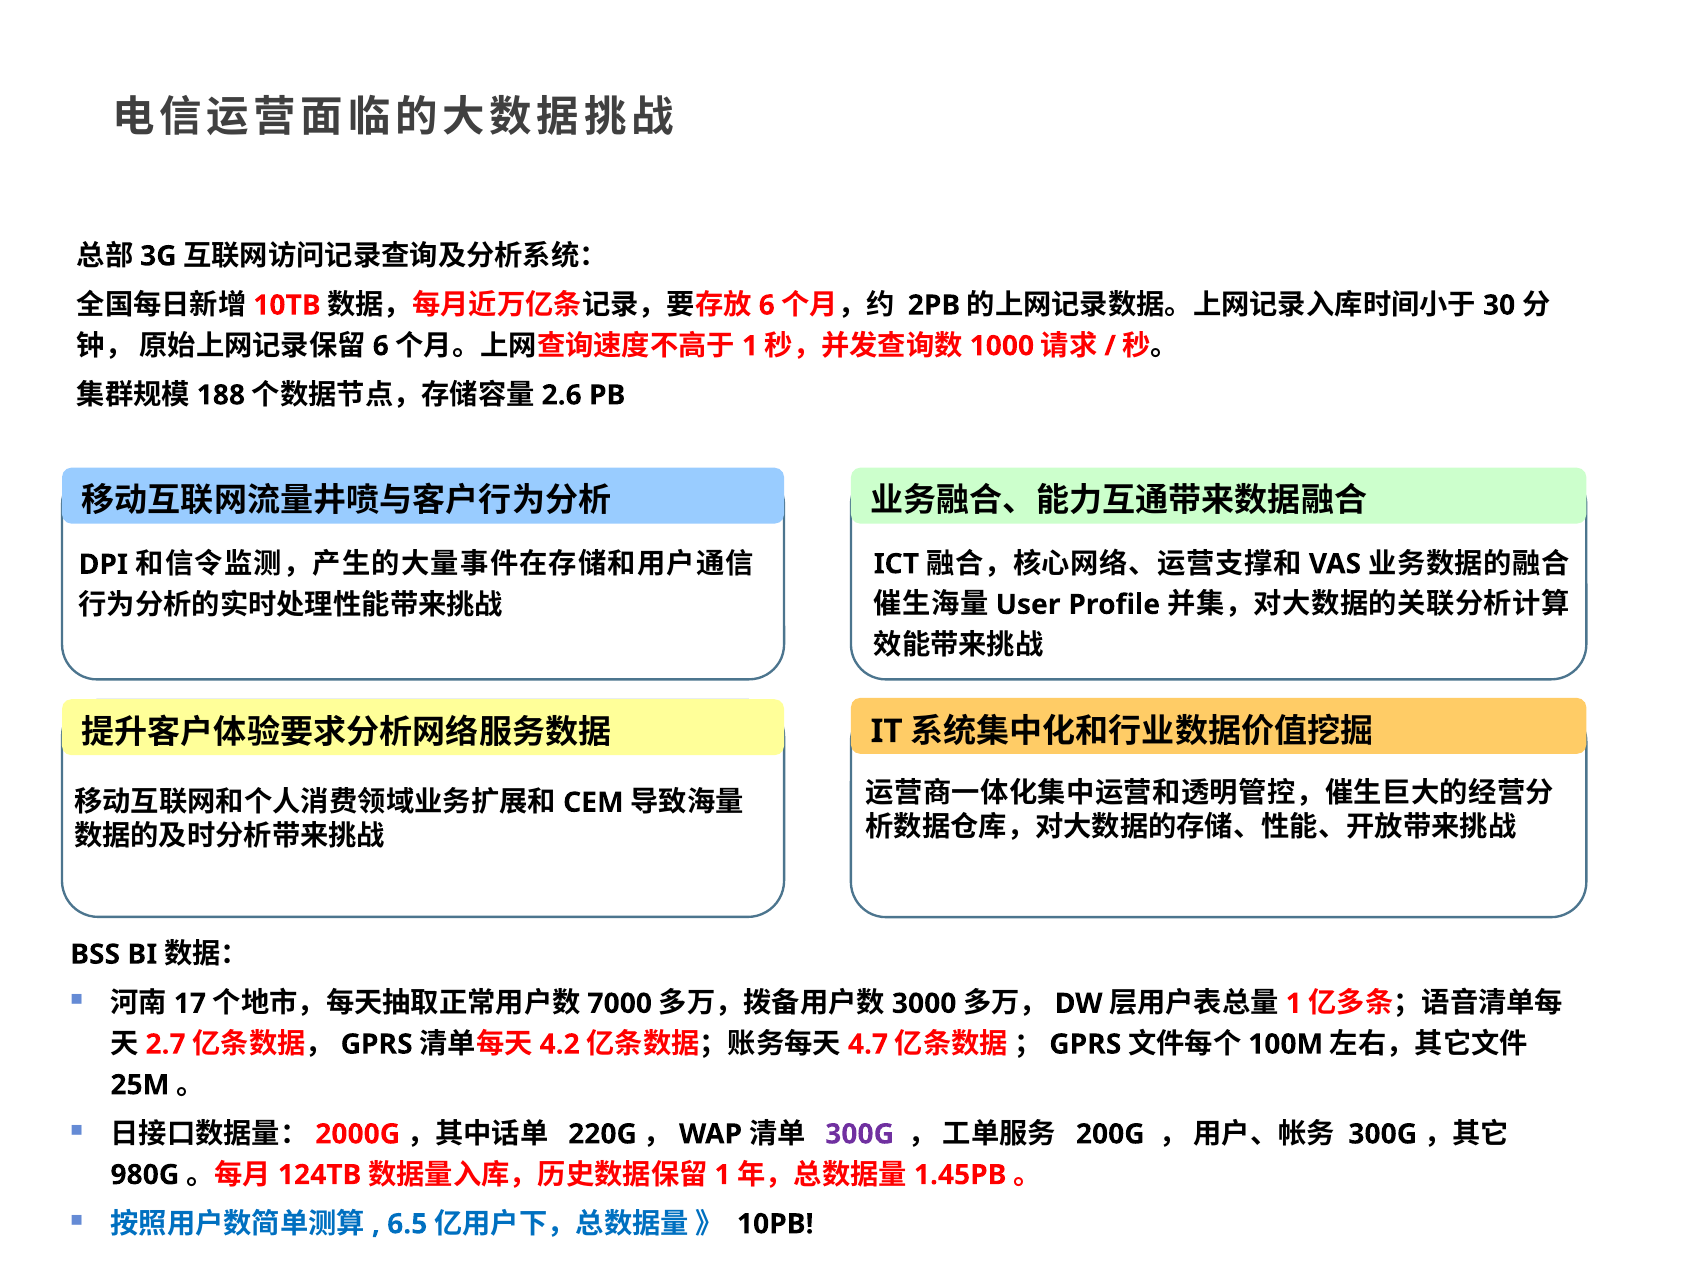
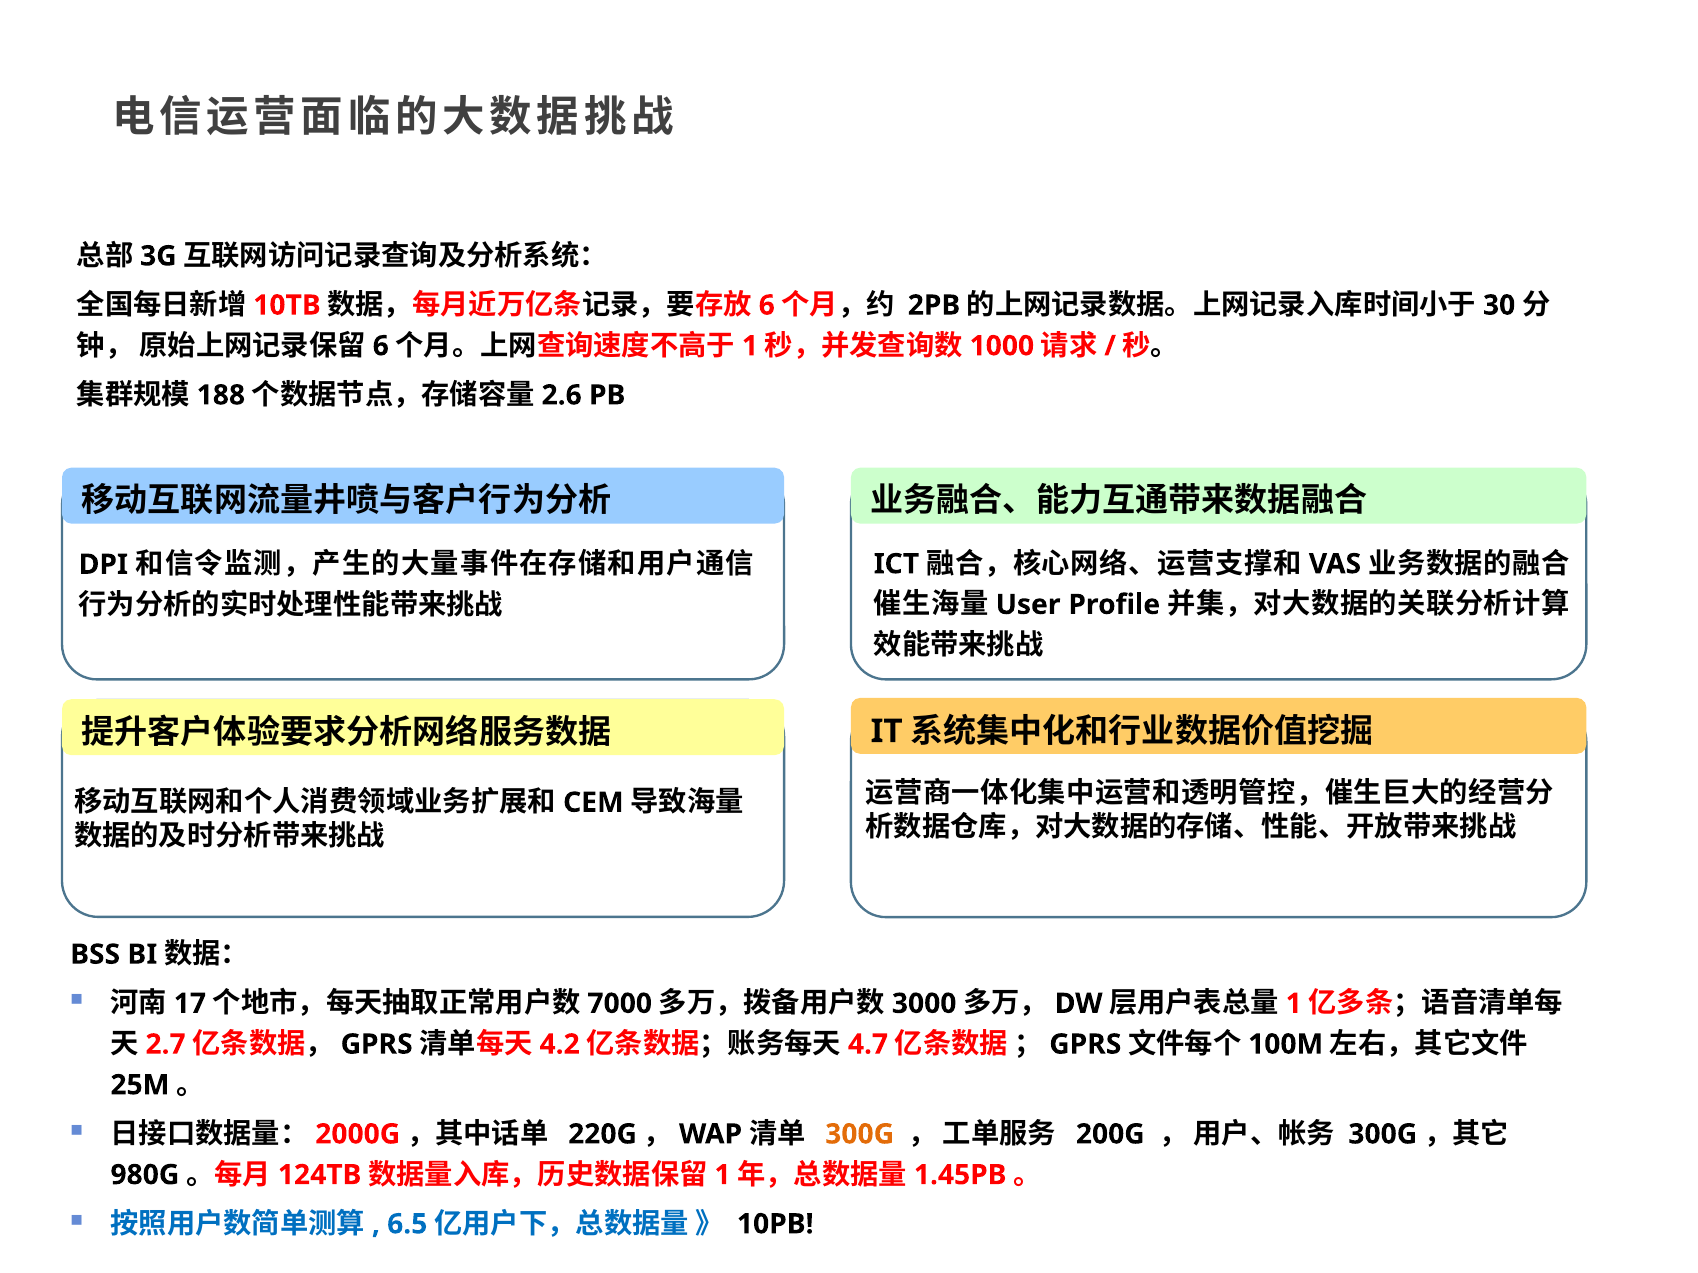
300G at (860, 1135) colour: purple -> orange
